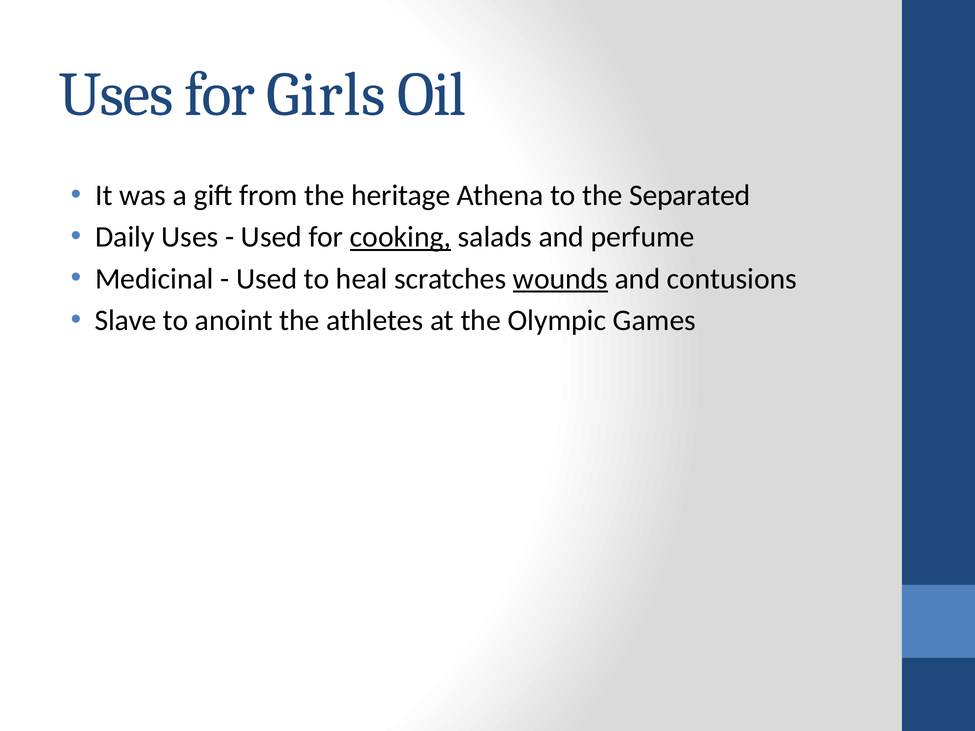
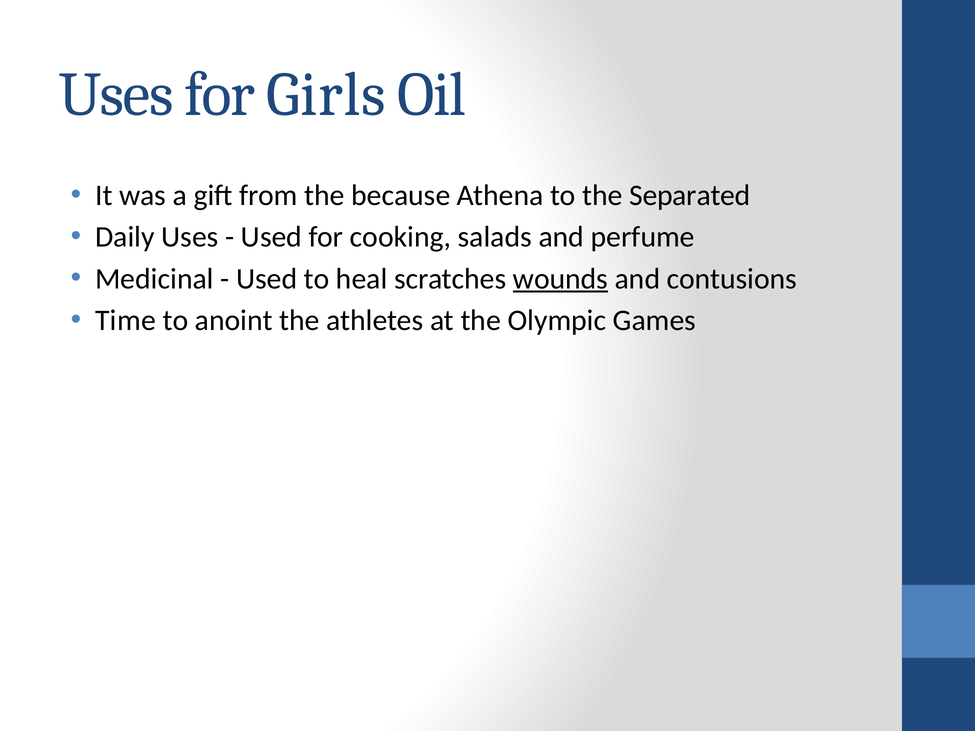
heritage: heritage -> because
cooking underline: present -> none
Slave: Slave -> Time
